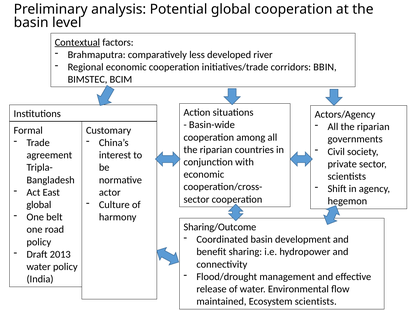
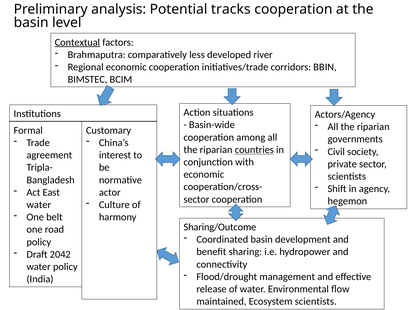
Potential global: global -> tracks
countries underline: none -> present
global at (39, 205): global -> water
2013: 2013 -> 2042
